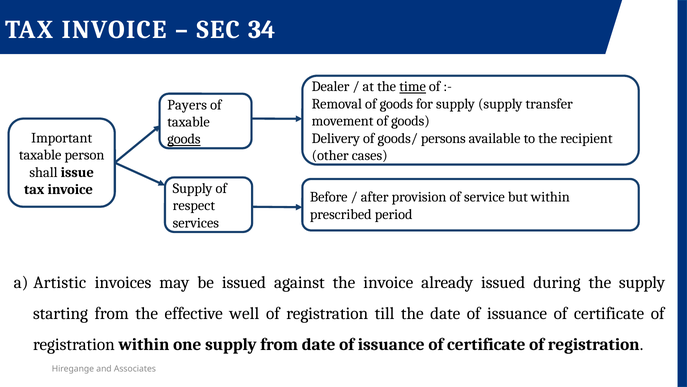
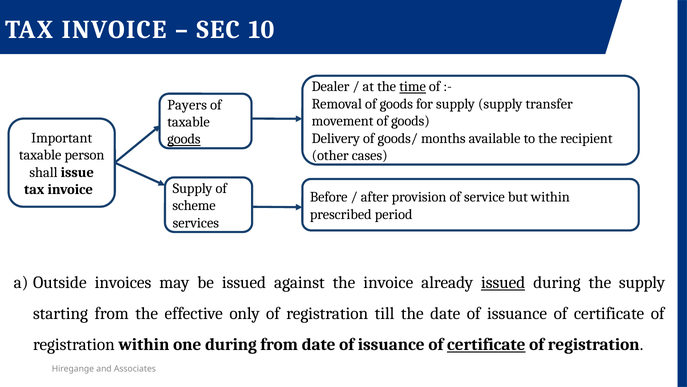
34: 34 -> 10
persons: persons -> months
respect: respect -> scheme
Artistic: Artistic -> Outside
issued at (503, 282) underline: none -> present
well: well -> only
one supply: supply -> during
certificate at (486, 344) underline: none -> present
